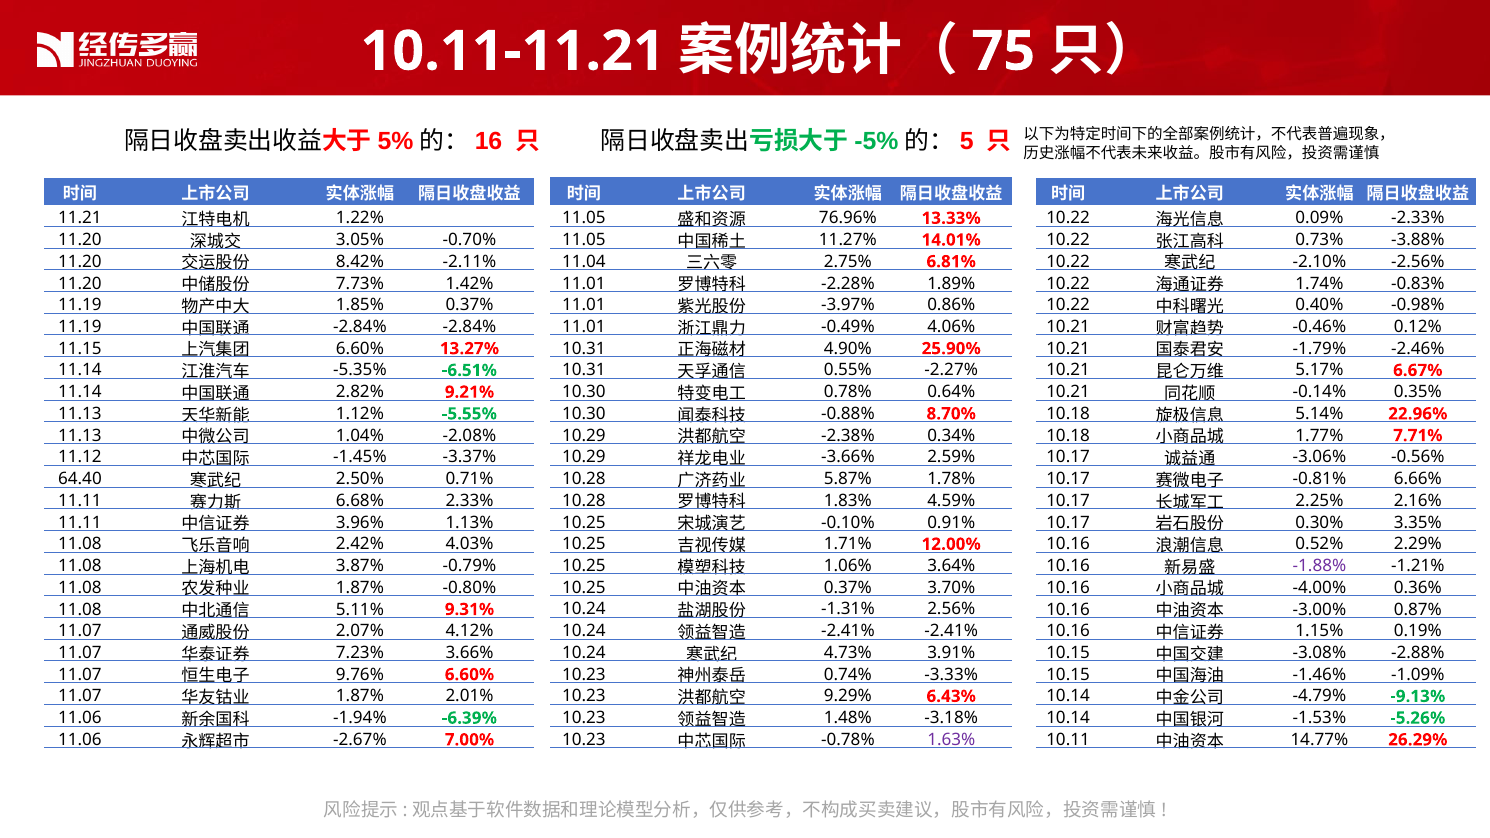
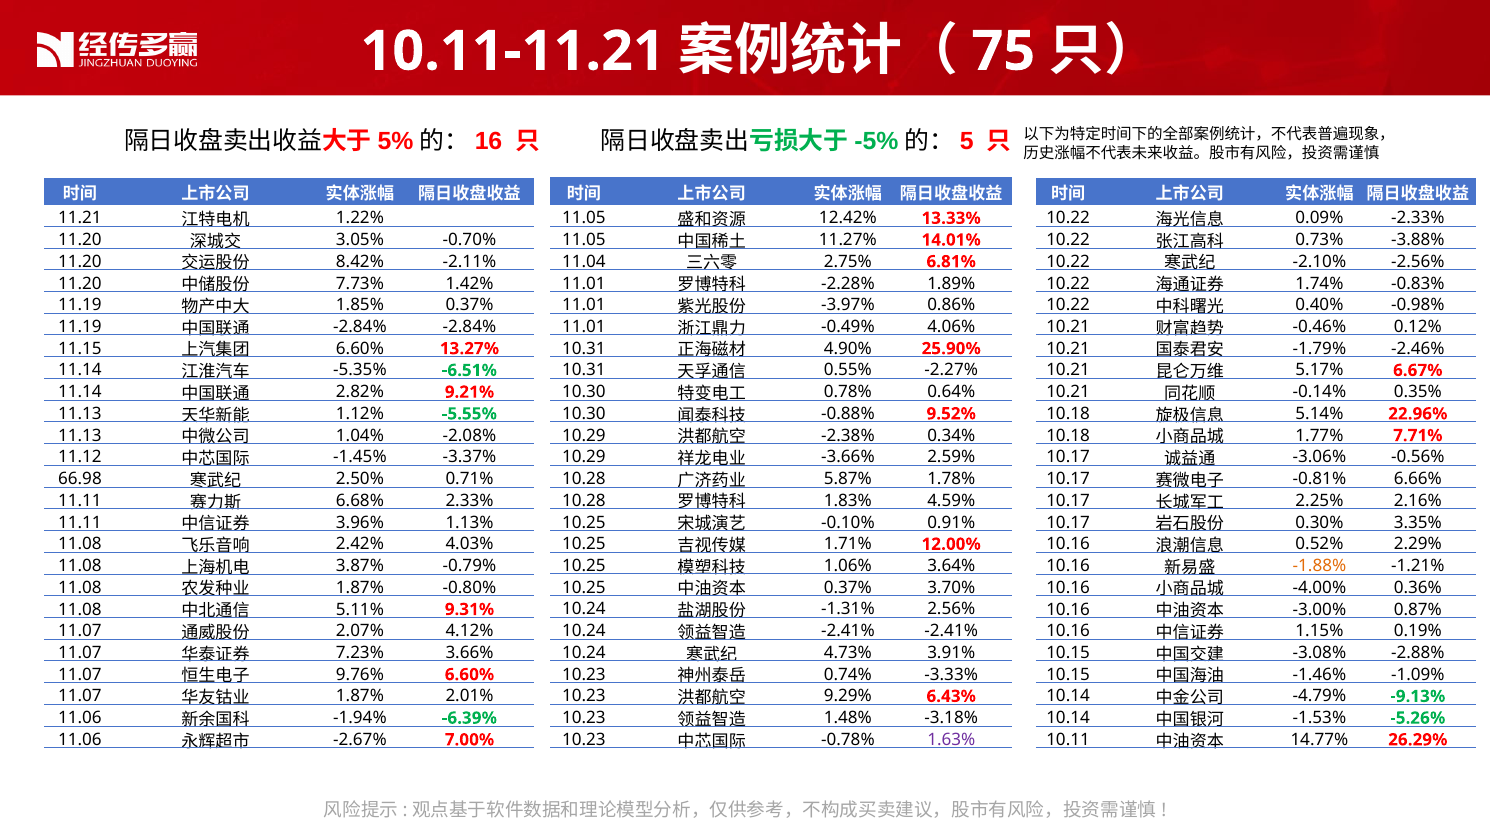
76.96%: 76.96% -> 12.42%
8.70%: 8.70% -> 9.52%
64.40: 64.40 -> 66.98
-1.88% colour: purple -> orange
